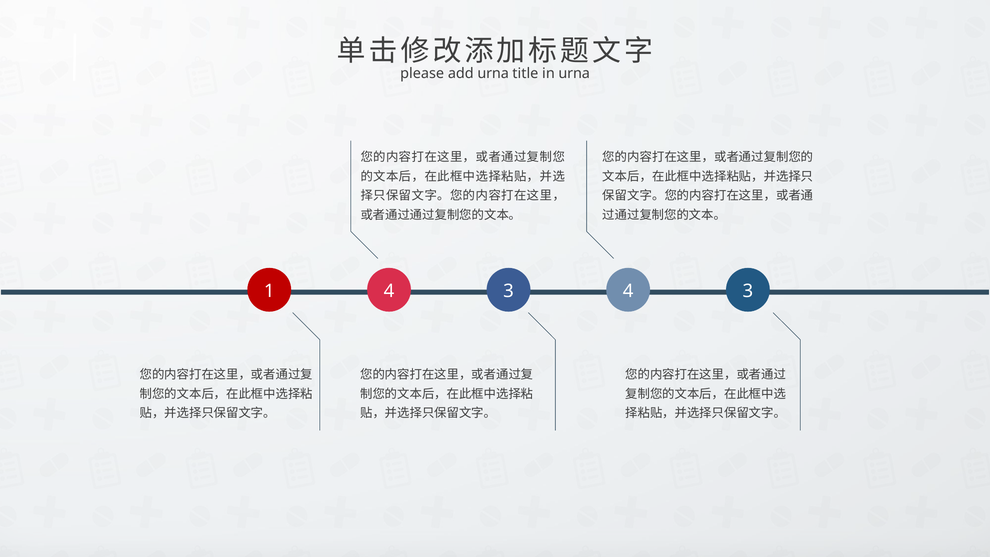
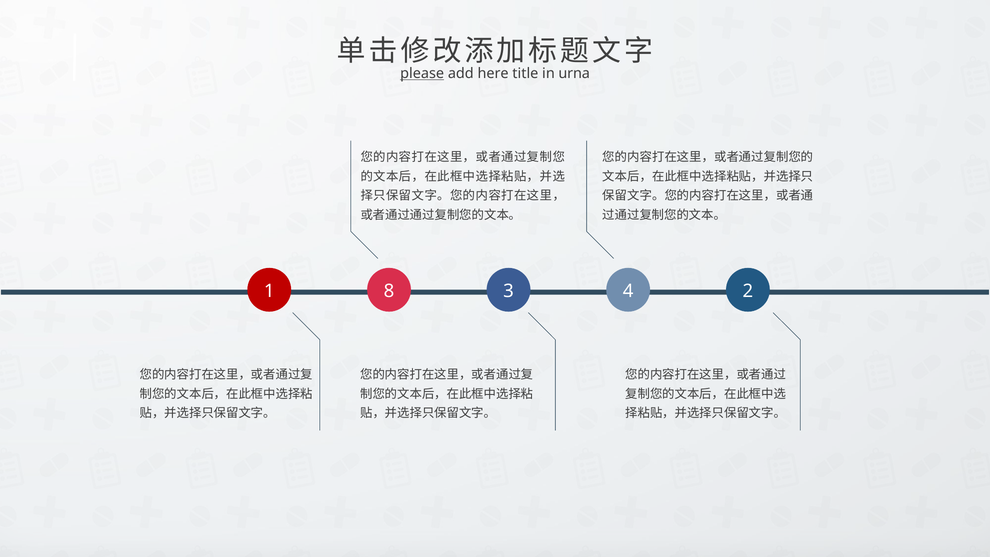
please underline: none -> present
add urna: urna -> here
1 4: 4 -> 8
3 4 3: 3 -> 2
